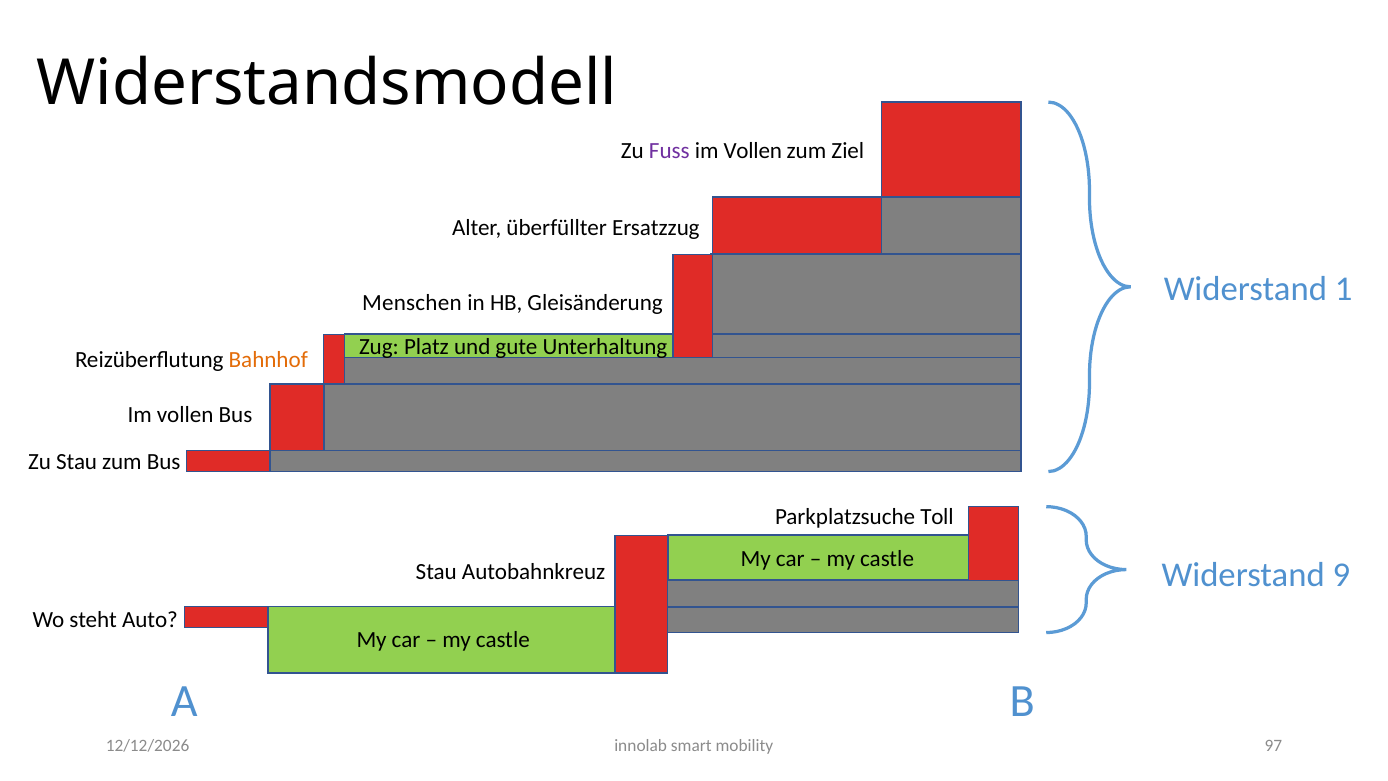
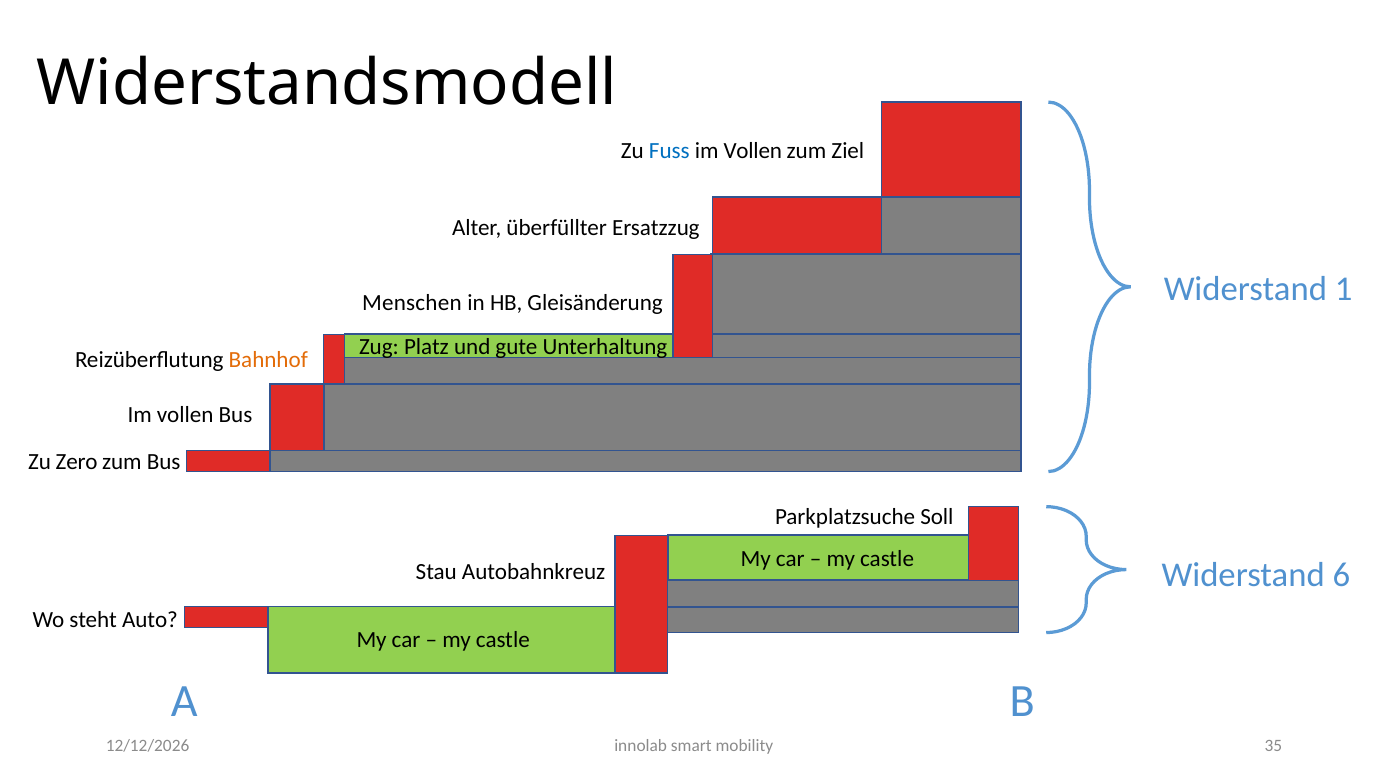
Fuss colour: purple -> blue
Zu Stau: Stau -> Zero
Toll: Toll -> Soll
9: 9 -> 6
97: 97 -> 35
